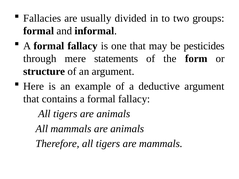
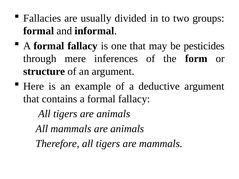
statements: statements -> inferences
